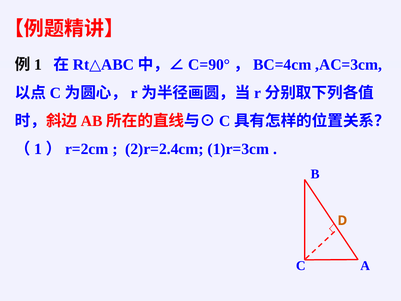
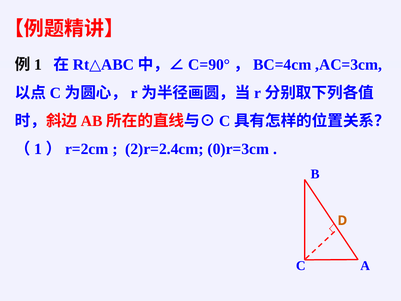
1)r=3cm: 1)r=3cm -> 0)r=3cm
